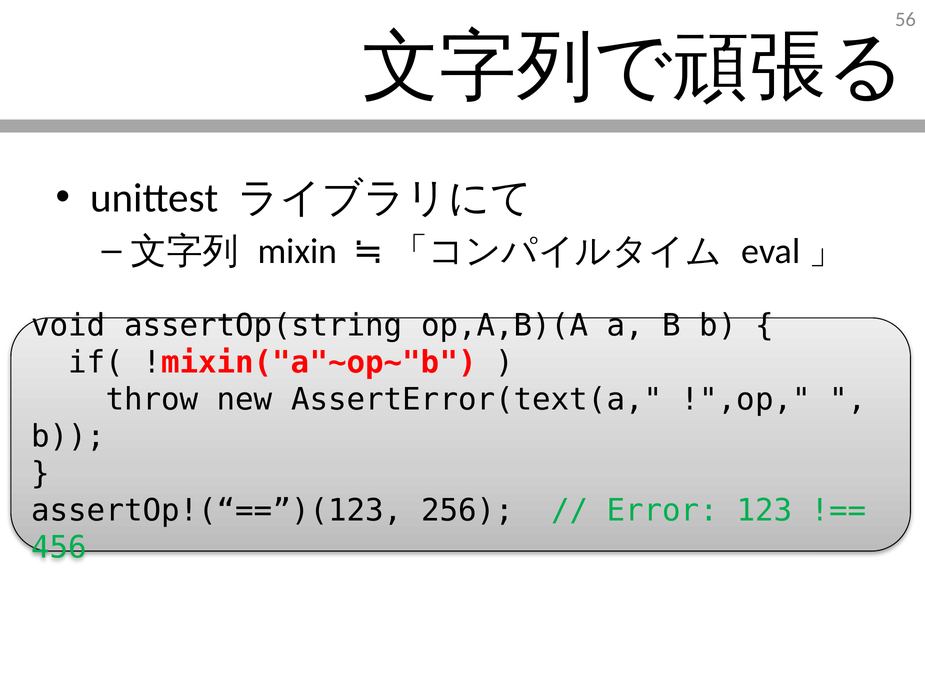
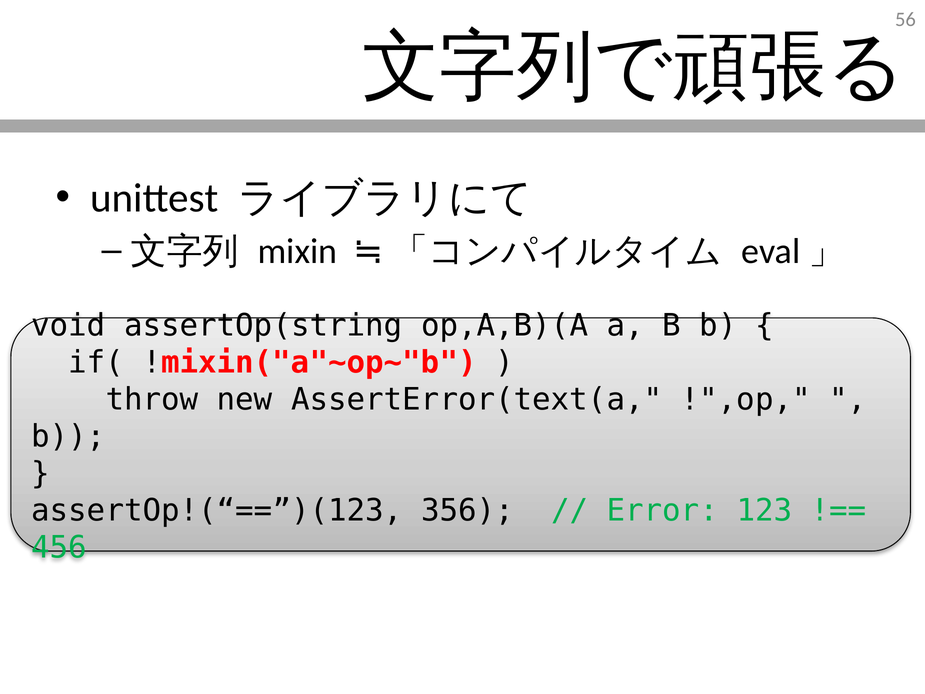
256: 256 -> 356
